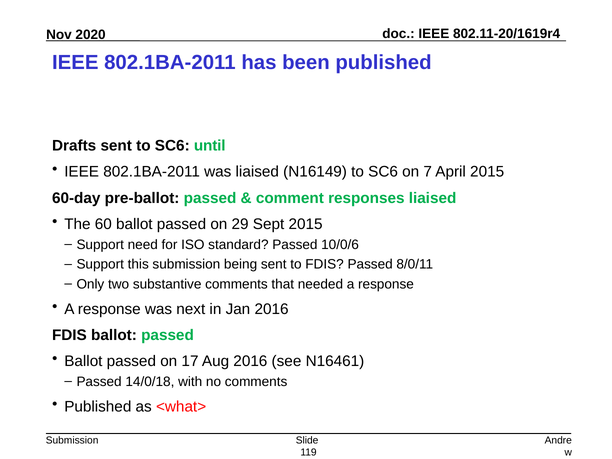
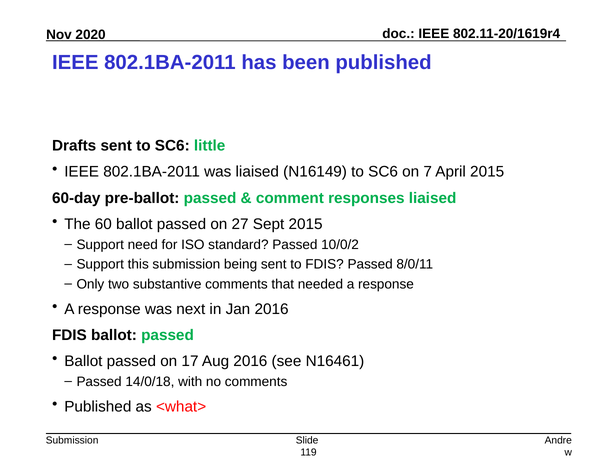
until: until -> little
29: 29 -> 27
10/0/6: 10/0/6 -> 10/0/2
